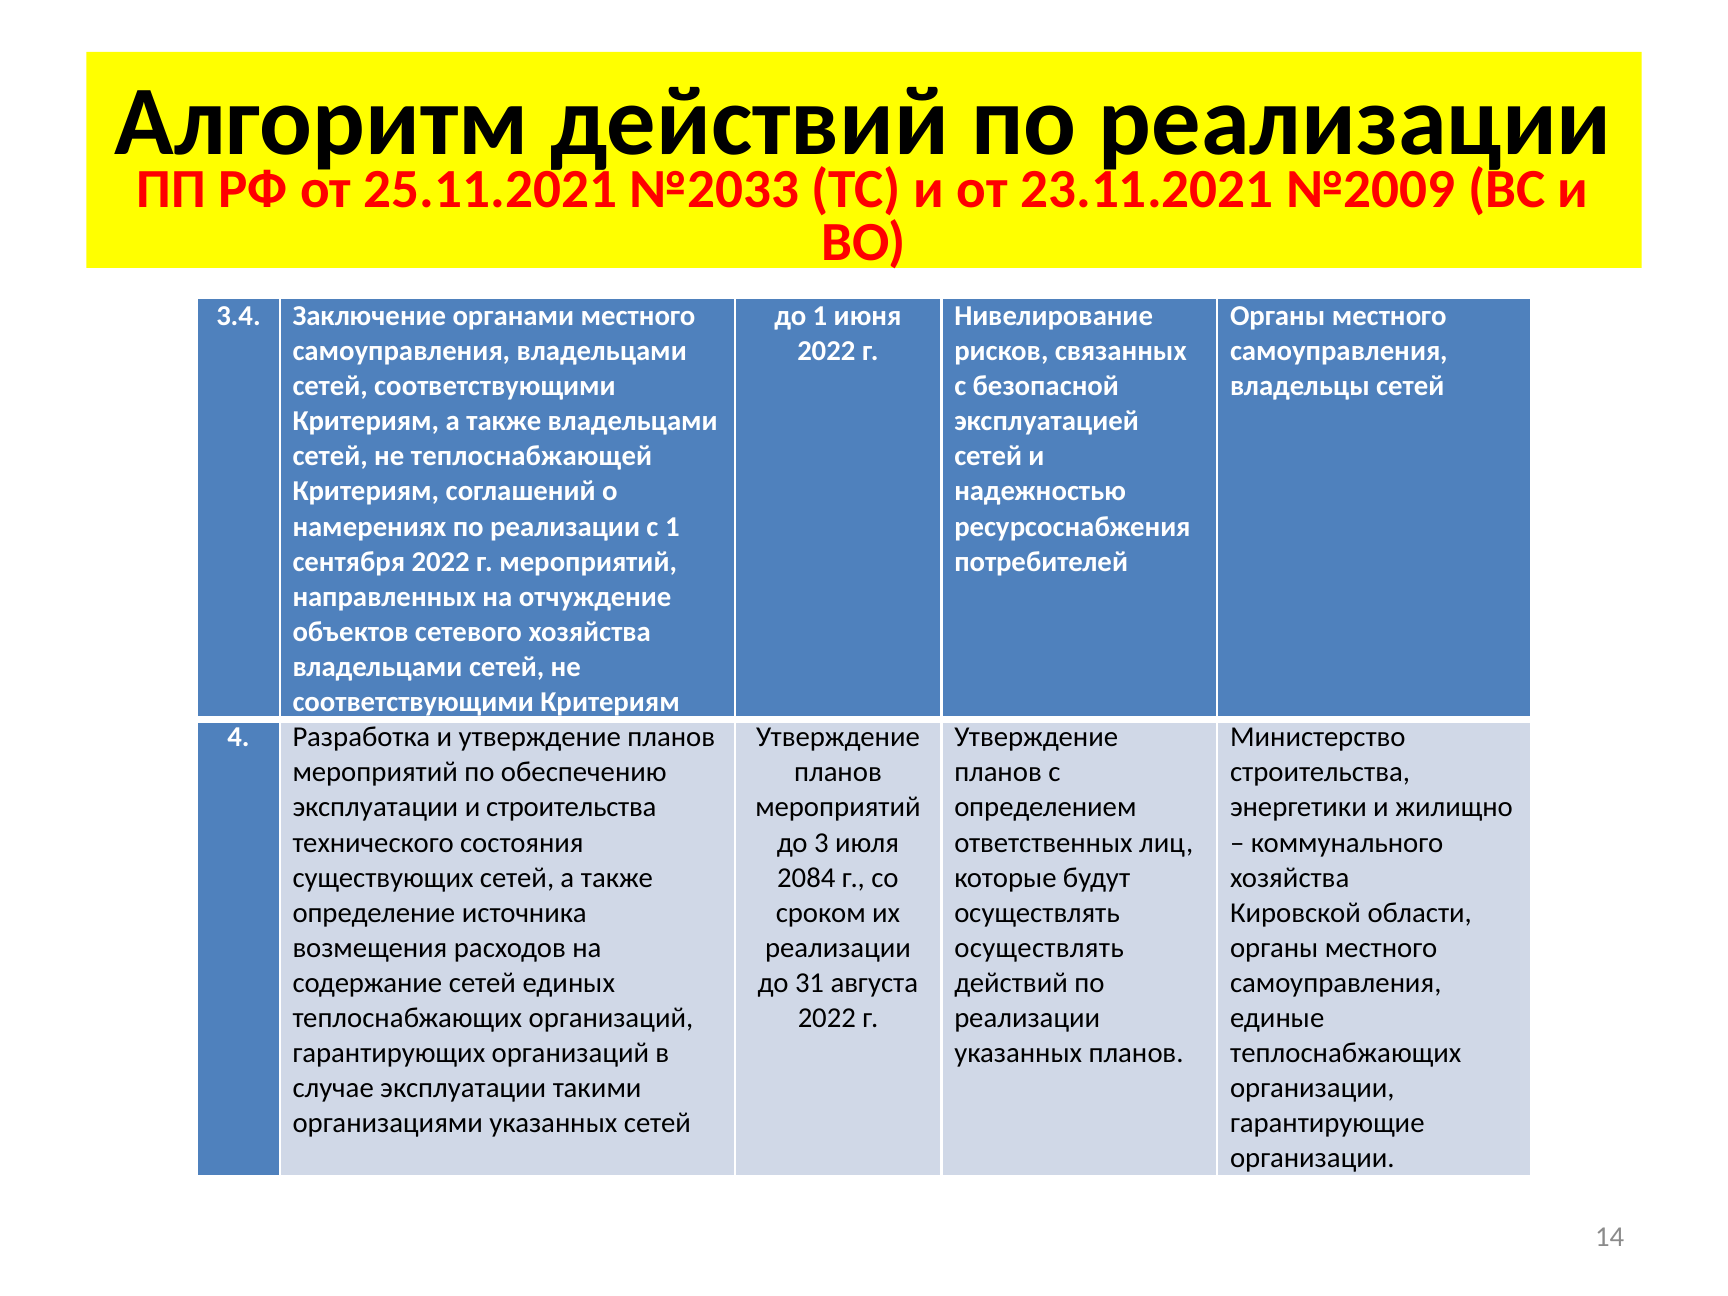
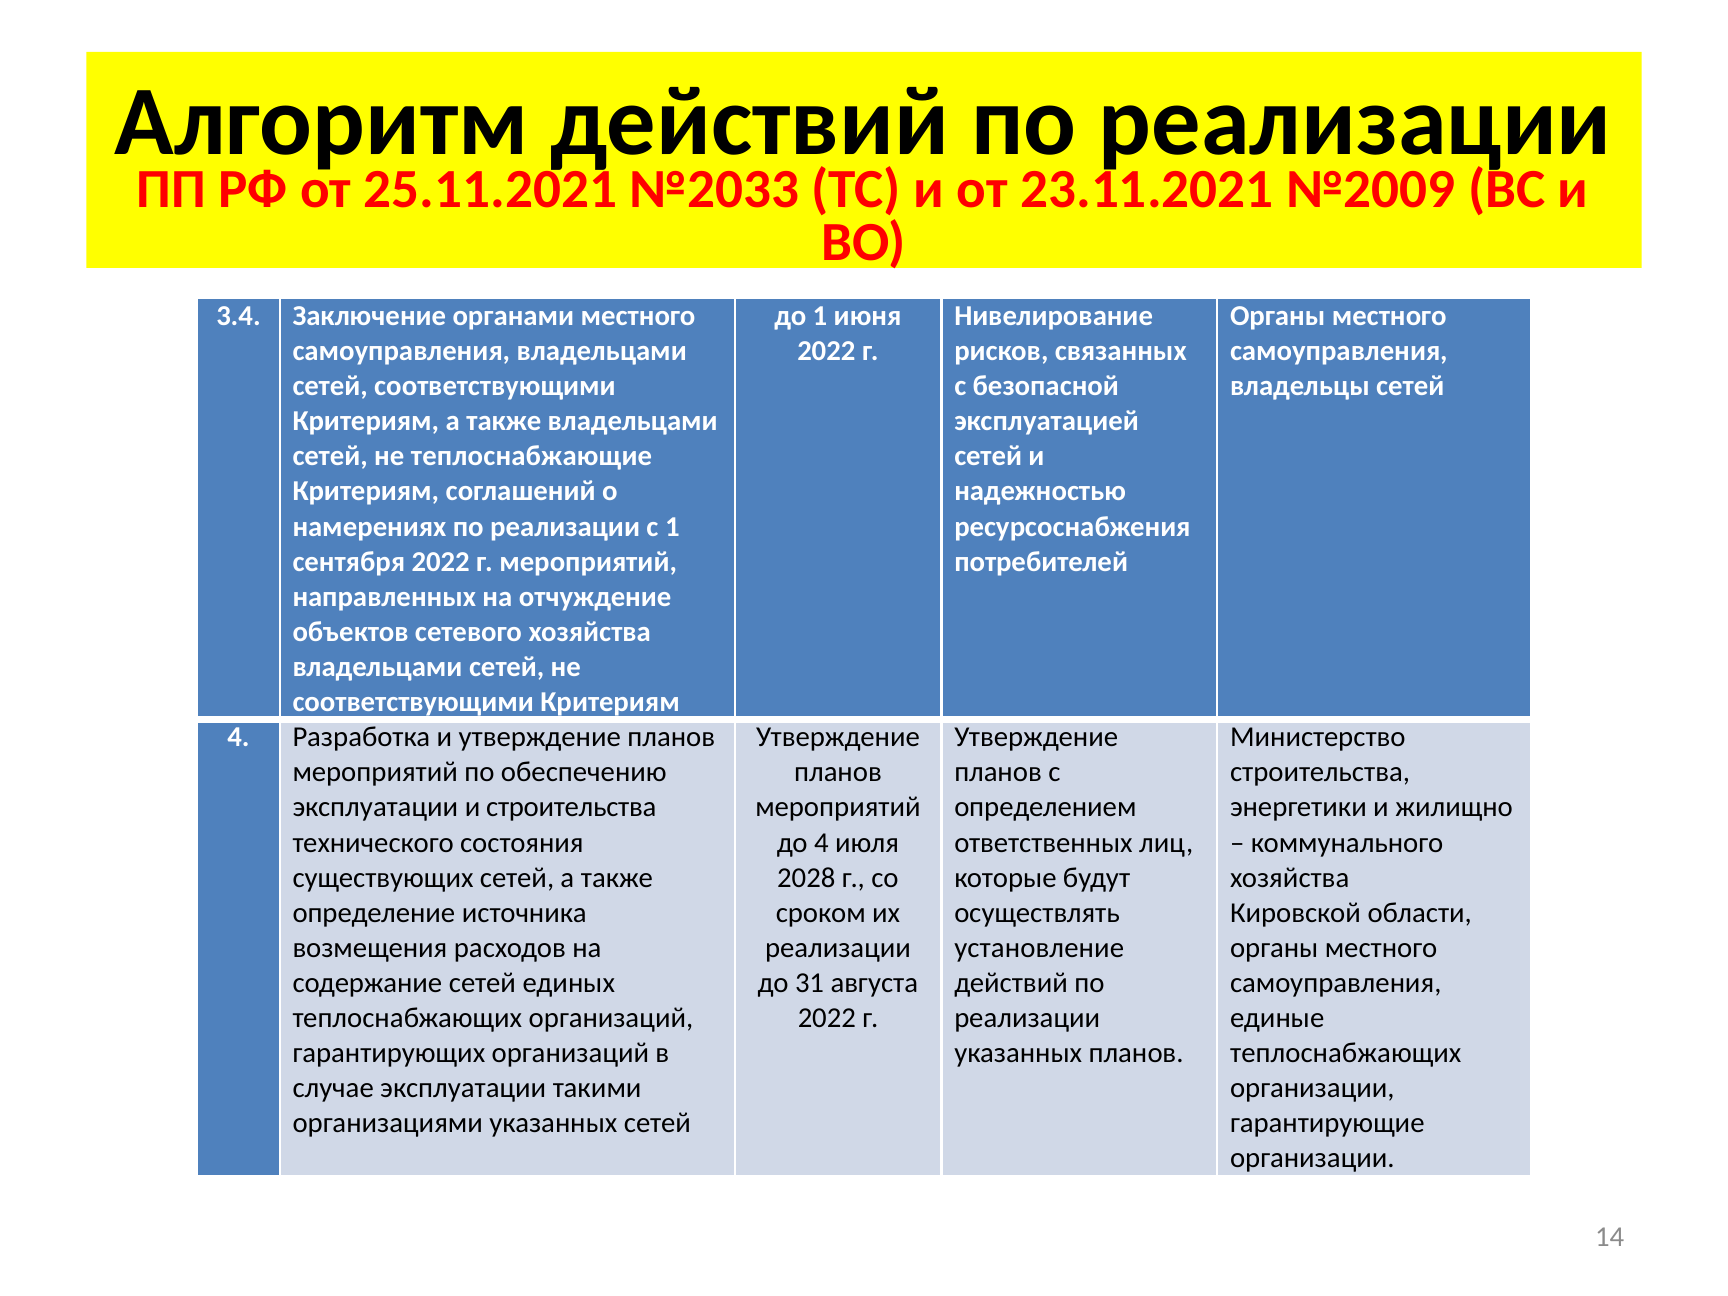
теплоснабжающей: теплоснабжающей -> теплоснабжающие
до 3: 3 -> 4
2084: 2084 -> 2028
осуществлять at (1039, 948): осуществлять -> установление
